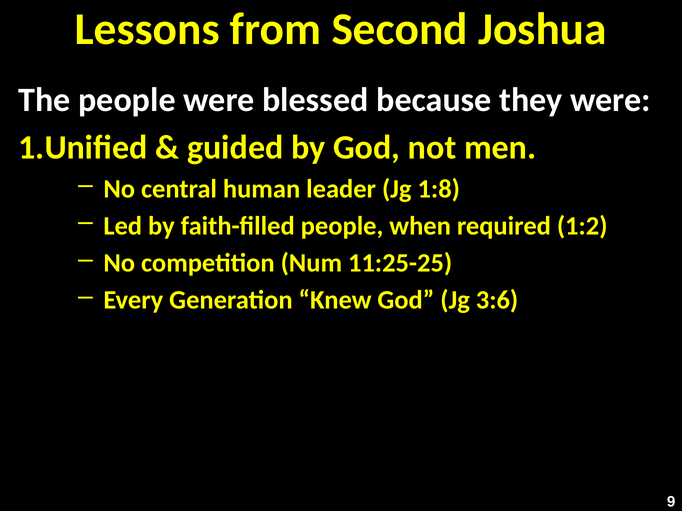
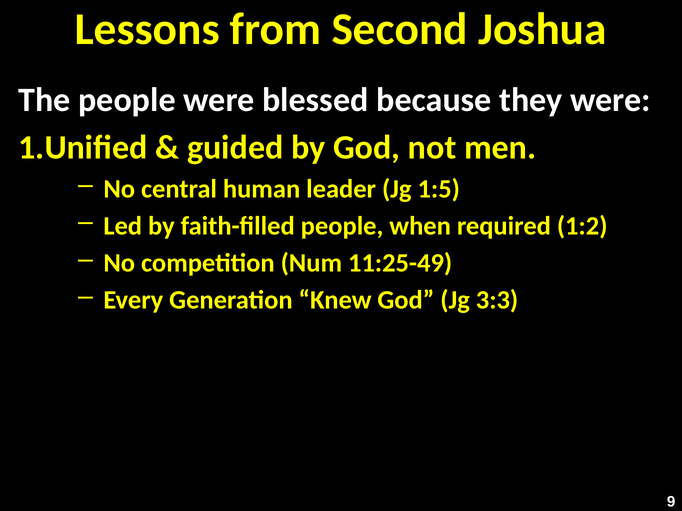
1:8: 1:8 -> 1:5
11:25-25: 11:25-25 -> 11:25-49
3:6: 3:6 -> 3:3
